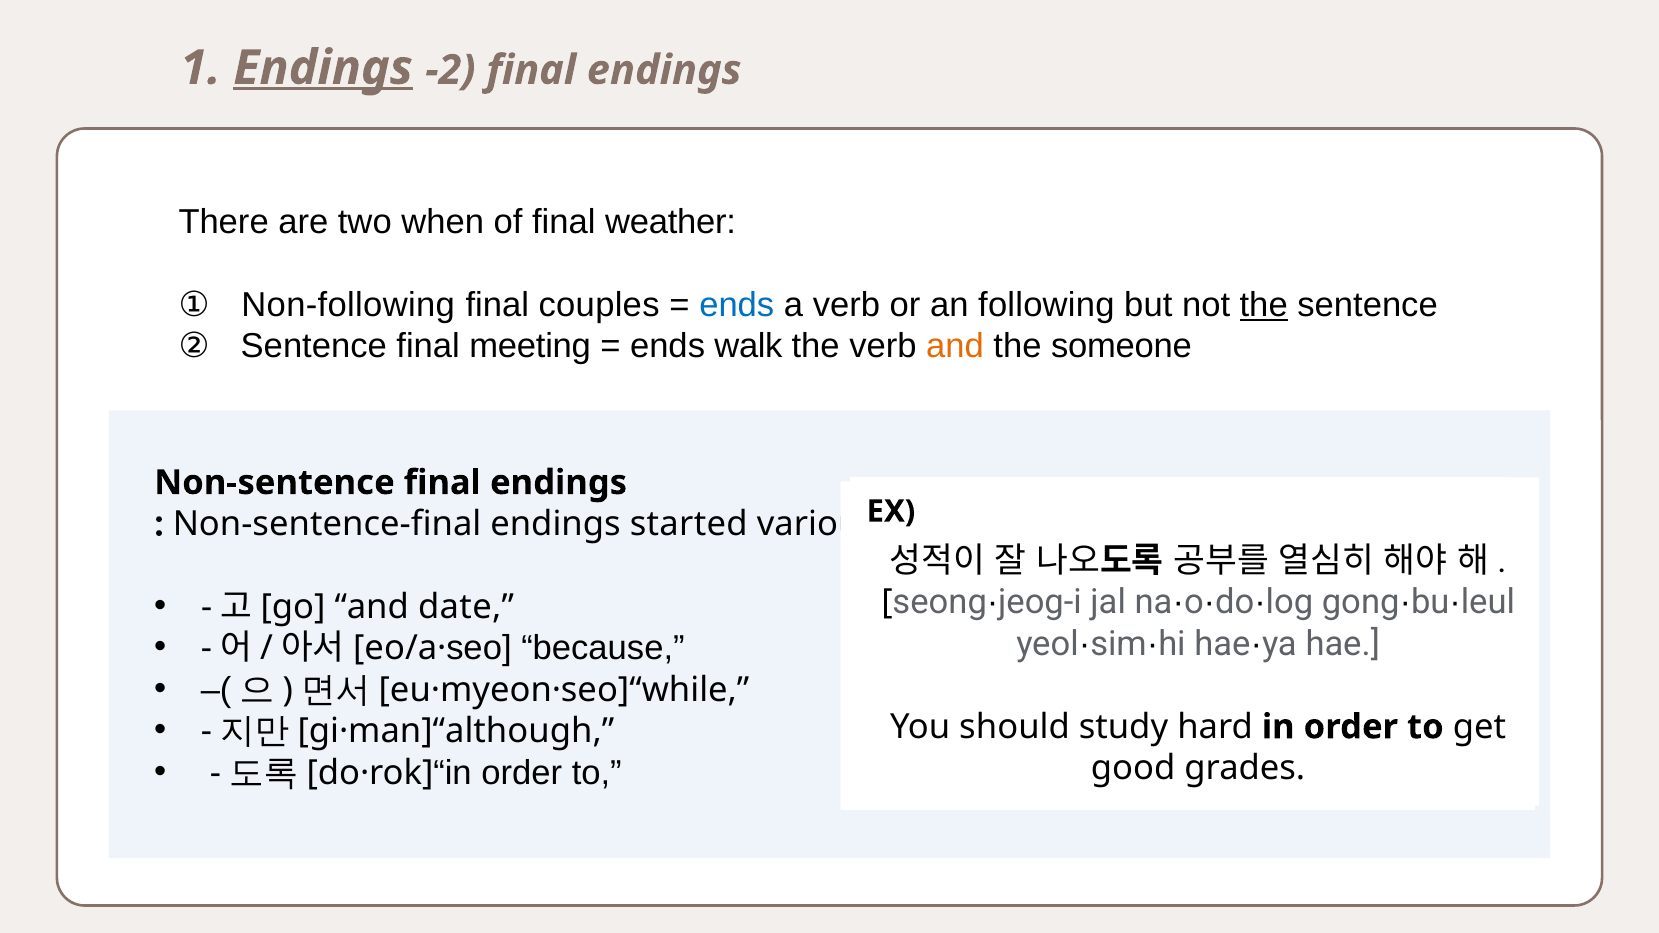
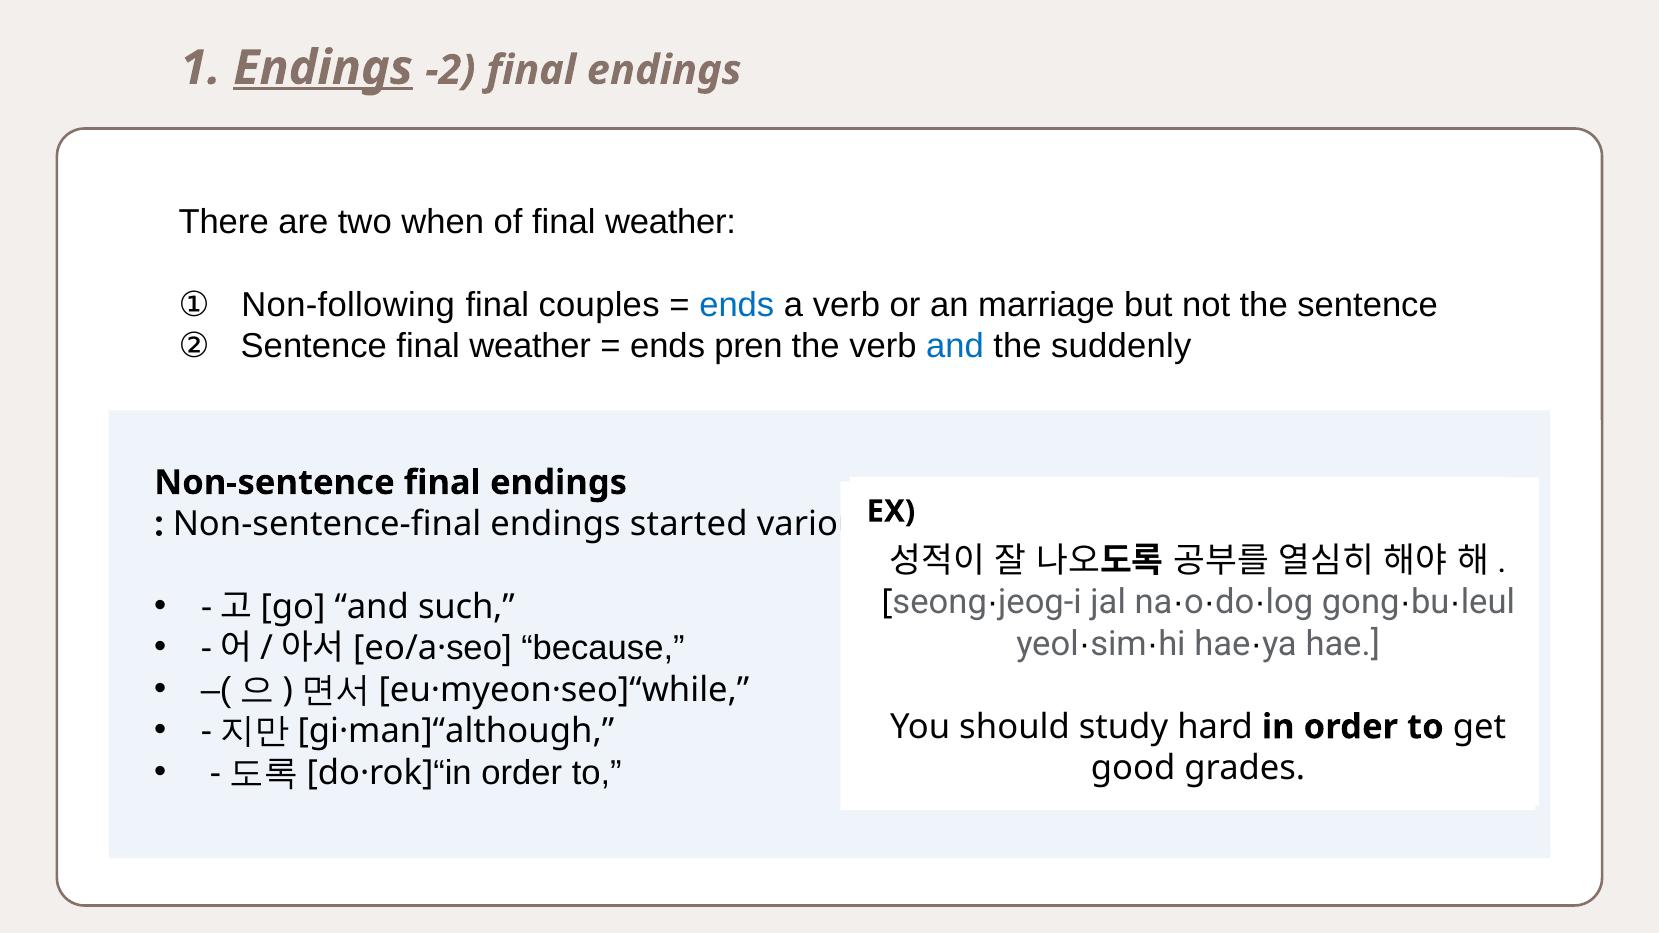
following: following -> marriage
the at (1264, 305) underline: present -> none
Sentence final meeting: meeting -> weather
walk: walk -> pren
and at (955, 346) colour: orange -> blue
someone: someone -> suddenly
date: date -> such
